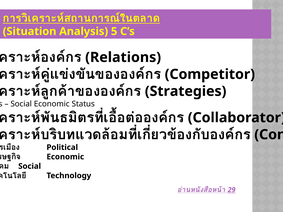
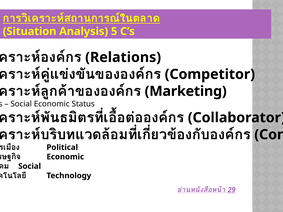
Strategies: Strategies -> Marketing
